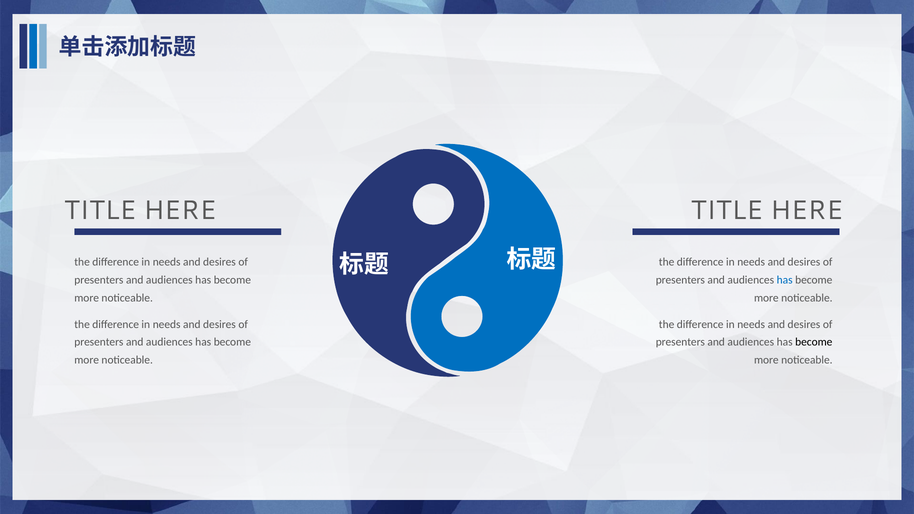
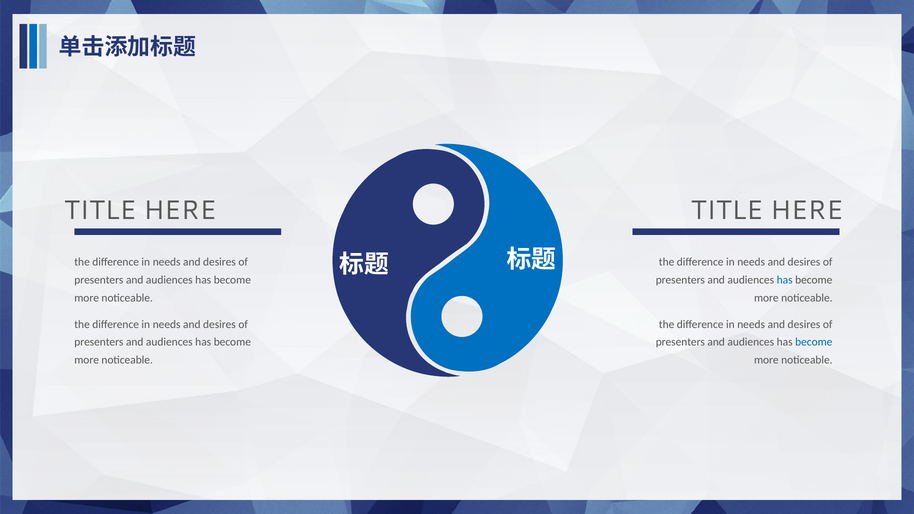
become at (814, 342) colour: black -> blue
